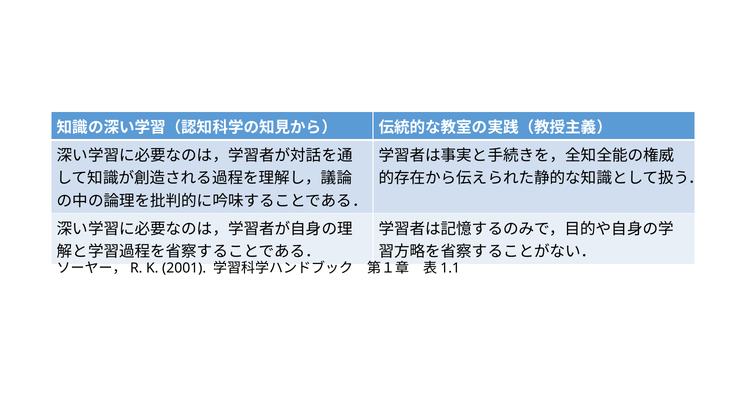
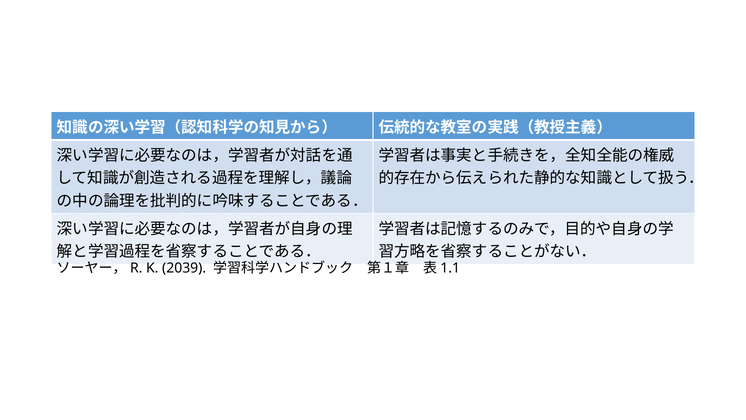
2001: 2001 -> 2039
